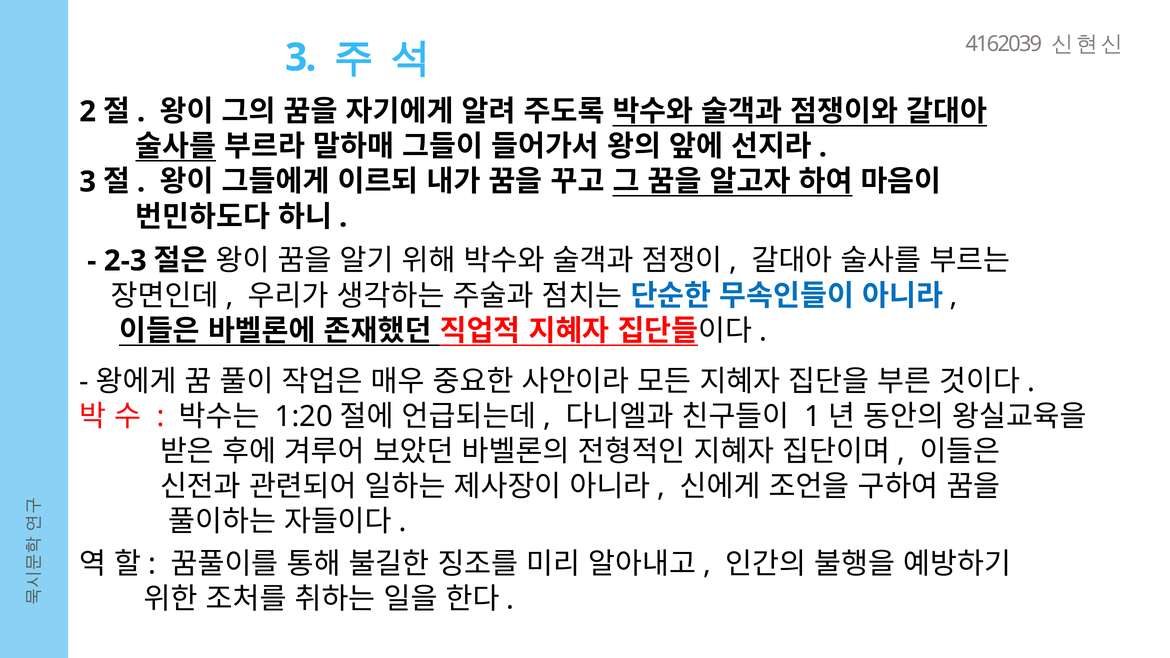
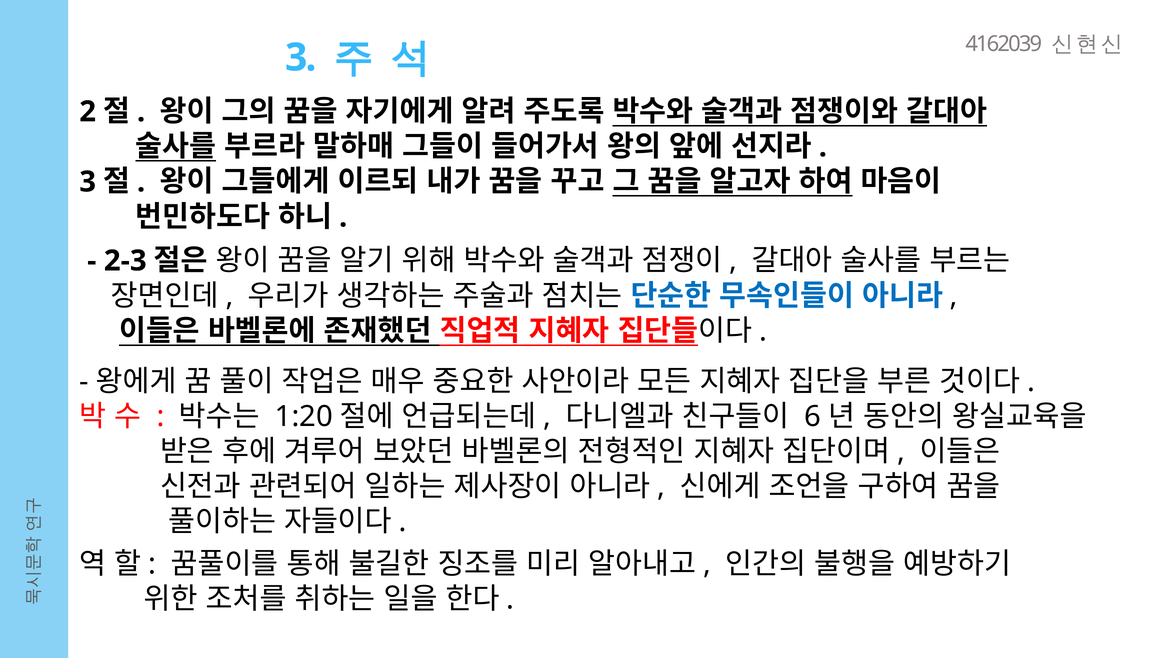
1: 1 -> 6
